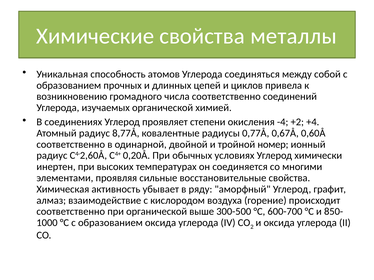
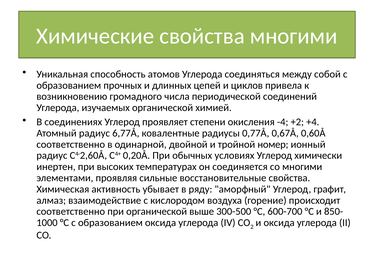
свойства металлы: металлы -> многими
числа соответственно: соответственно -> периодической
8,77Å: 8,77Å -> 6,77Å
